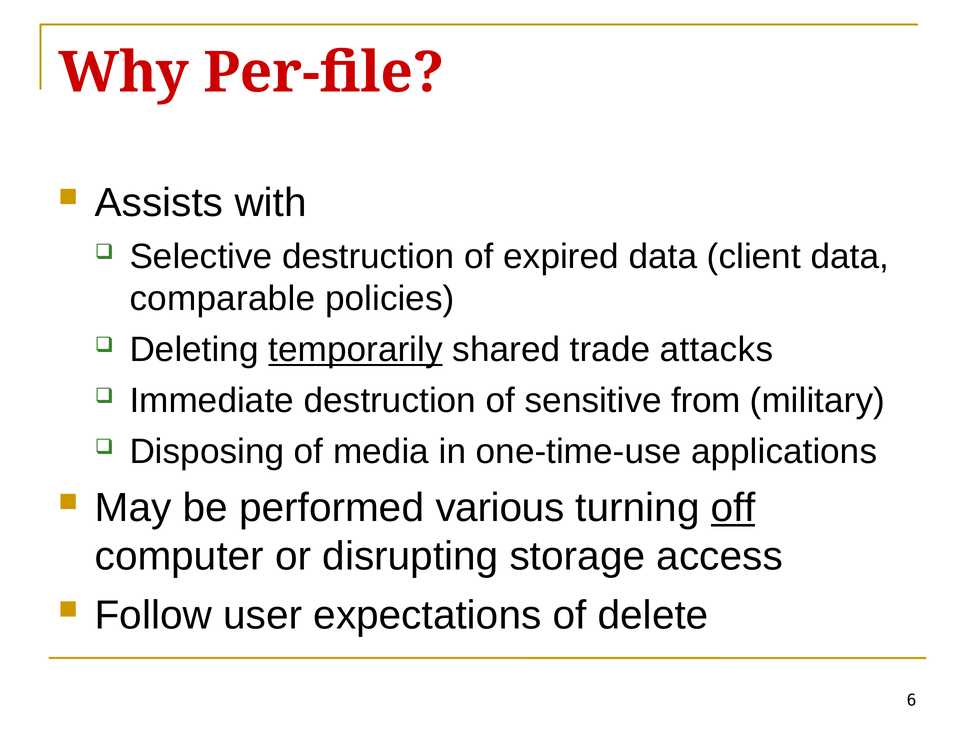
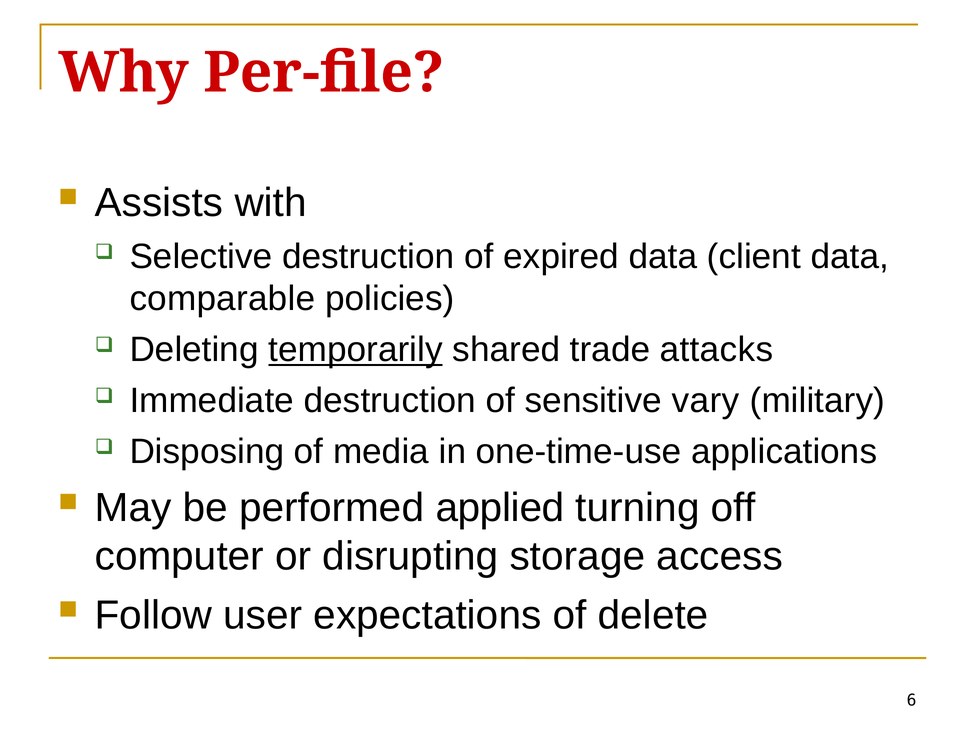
from: from -> vary
various: various -> applied
off underline: present -> none
